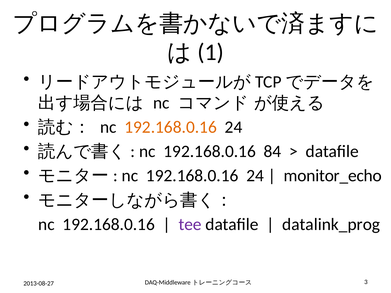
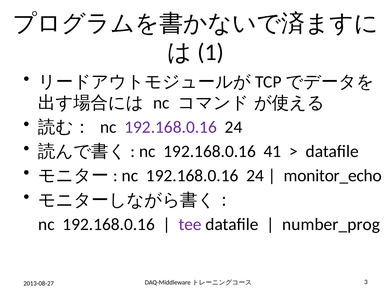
192.168.0.16 at (171, 127) colour: orange -> purple
84: 84 -> 41
datalink_prog: datalink_prog -> number_prog
